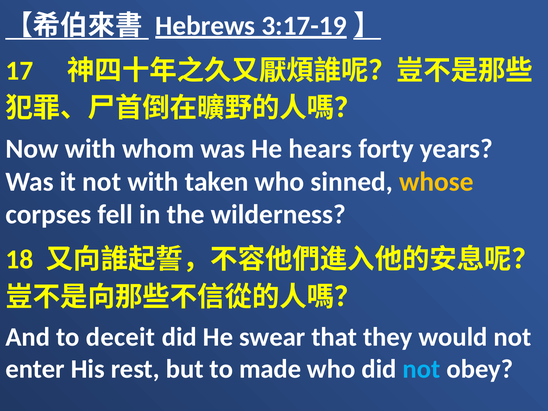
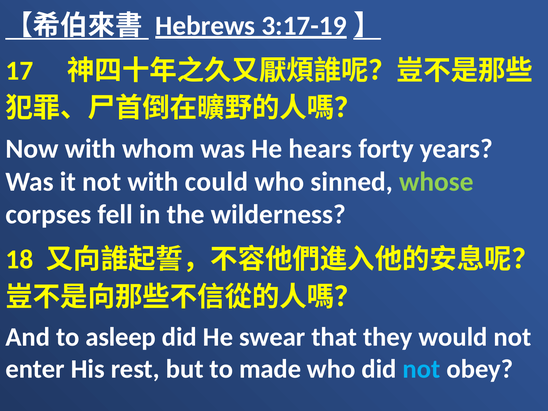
taken: taken -> could
whose colour: yellow -> light green
deceit: deceit -> asleep
